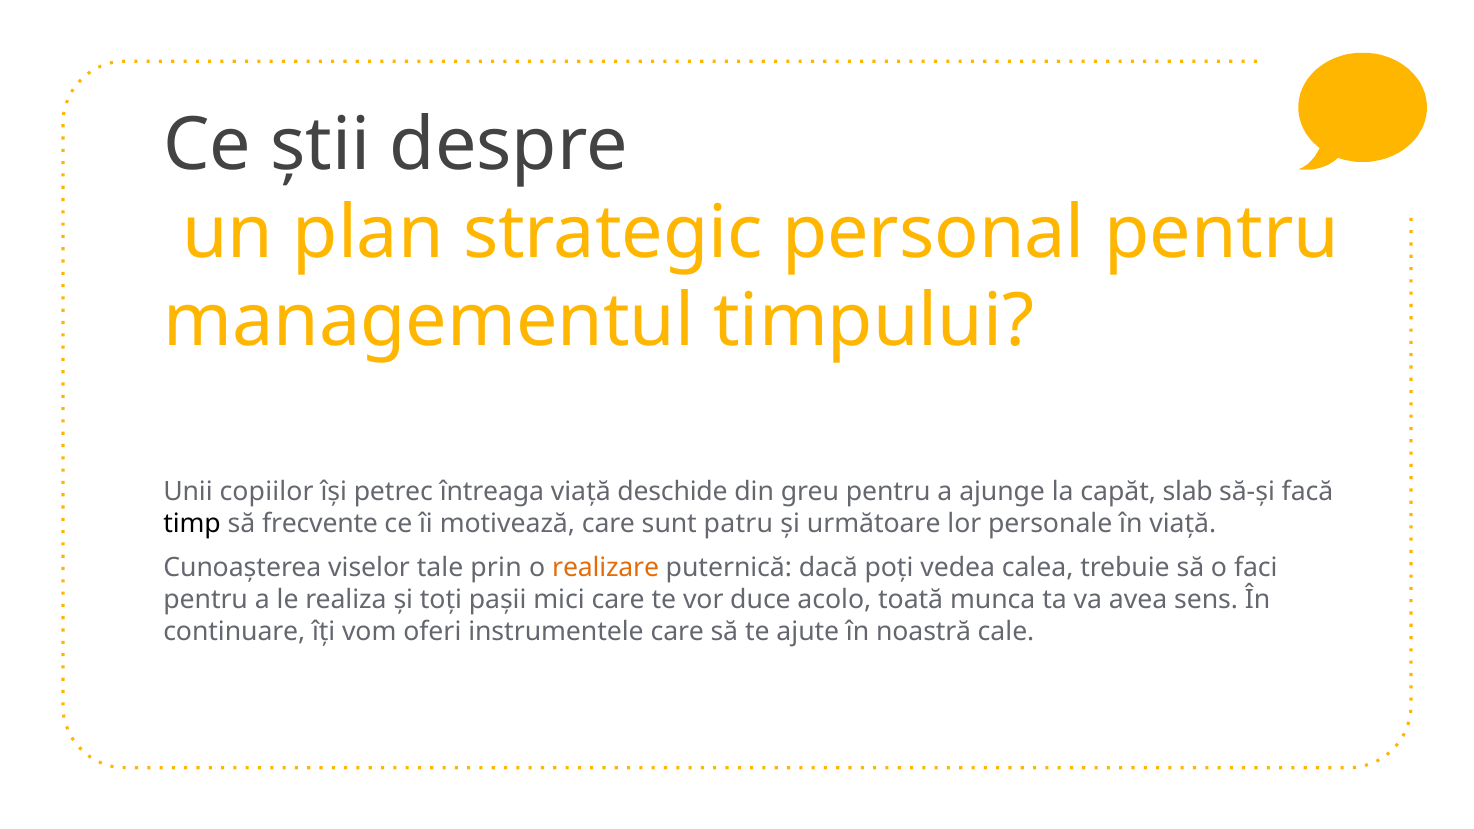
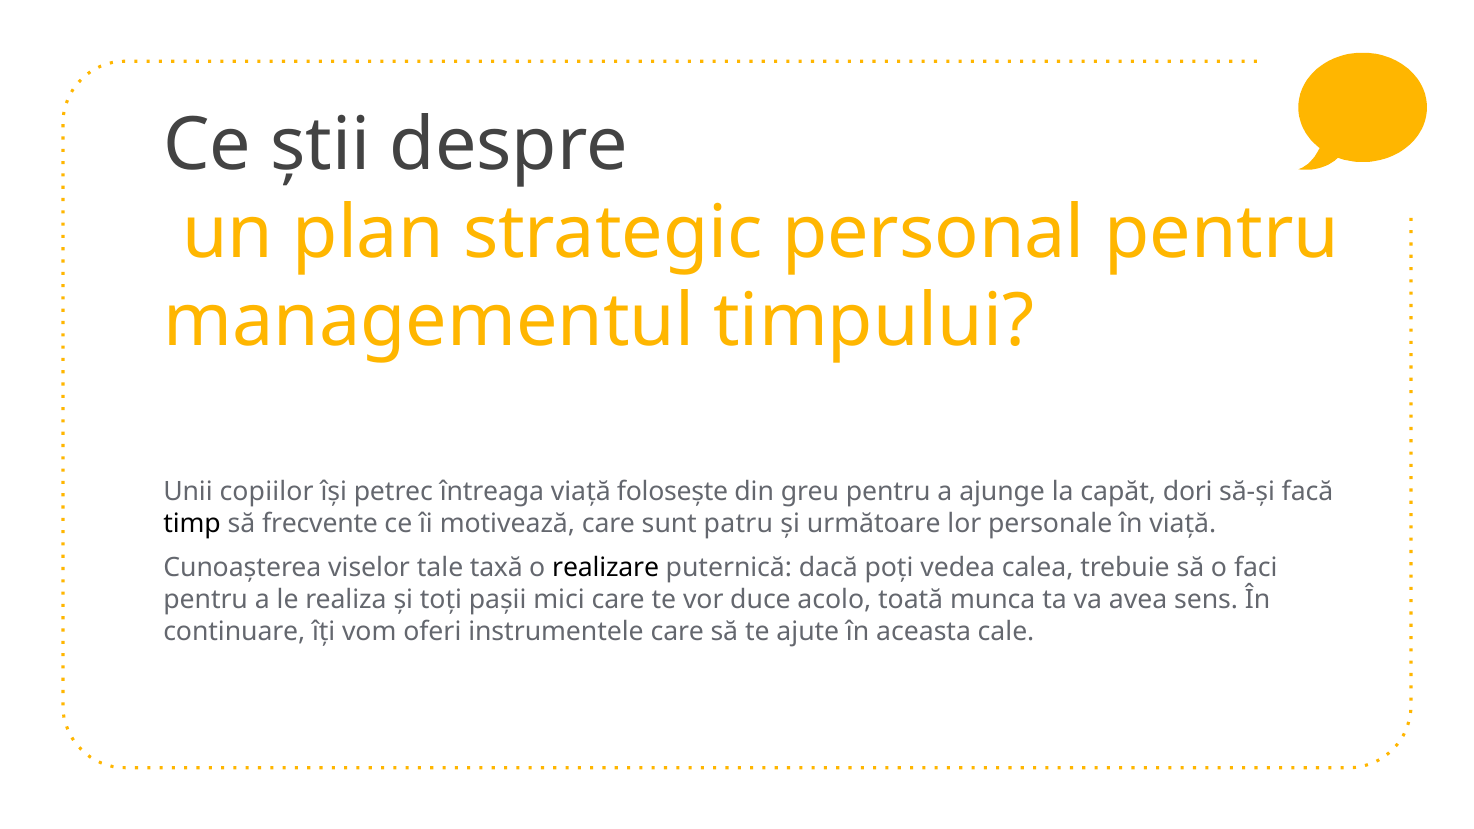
deschide: deschide -> folosește
slab: slab -> dori
prin: prin -> taxă
realizare colour: orange -> black
noastră: noastră -> aceasta
